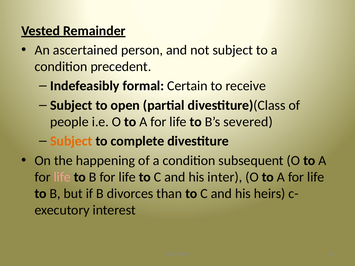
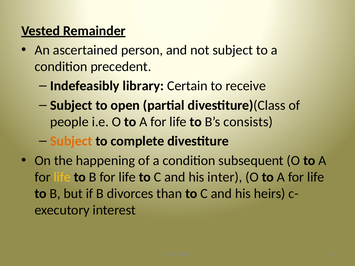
formal: formal -> library
severed: severed -> consists
life at (62, 177) colour: pink -> yellow
